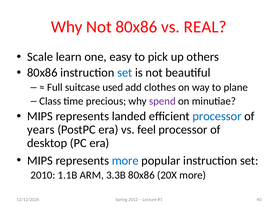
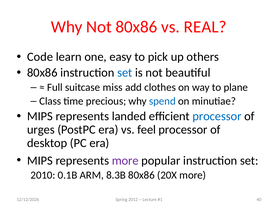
Scale: Scale -> Code
used: used -> miss
spend colour: purple -> blue
years: years -> urges
more at (125, 160) colour: blue -> purple
1.1B: 1.1B -> 0.1B
3.3B: 3.3B -> 8.3B
